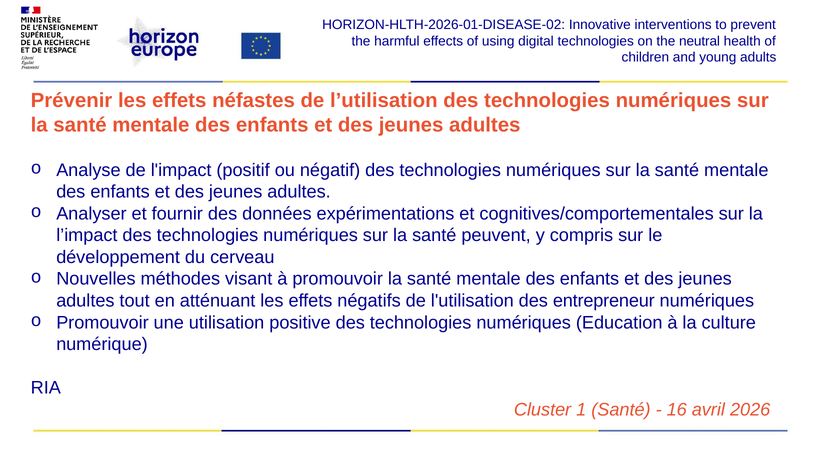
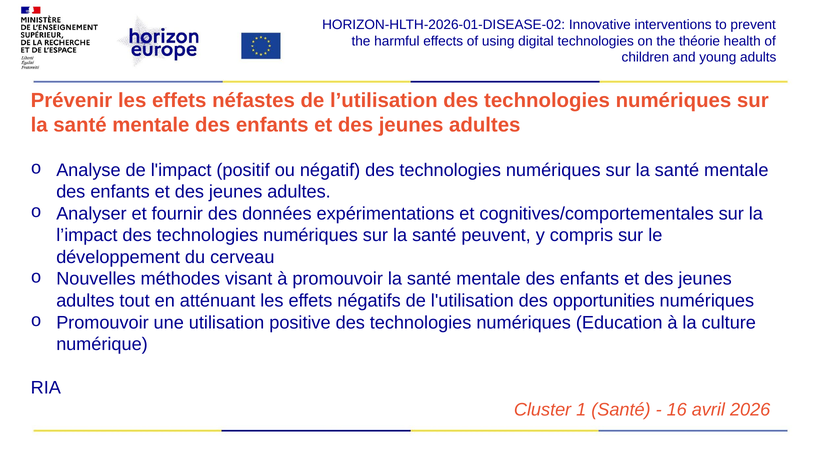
neutral: neutral -> théorie
entrepreneur: entrepreneur -> opportunities
